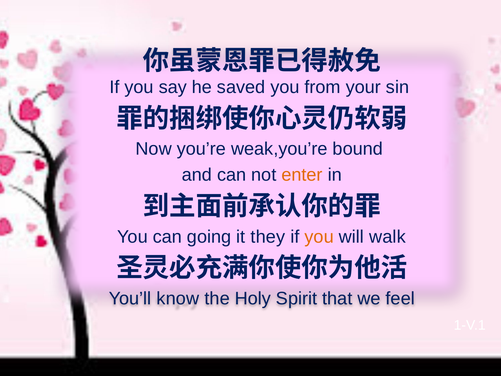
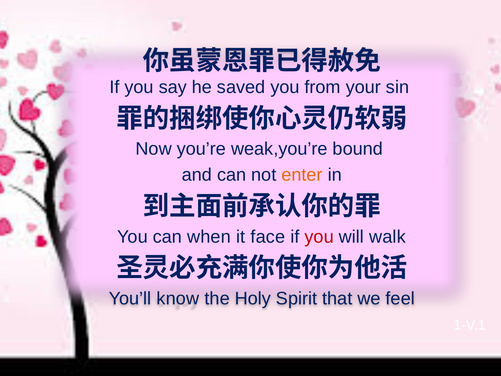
going: going -> when
they: they -> face
you at (319, 237) colour: orange -> red
